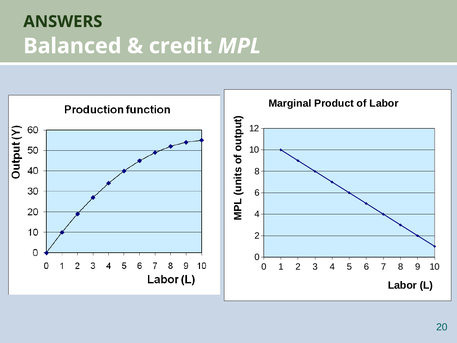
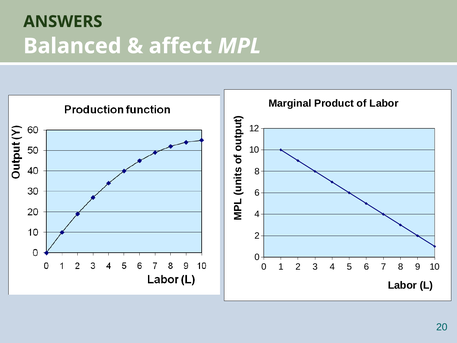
credit: credit -> affect
